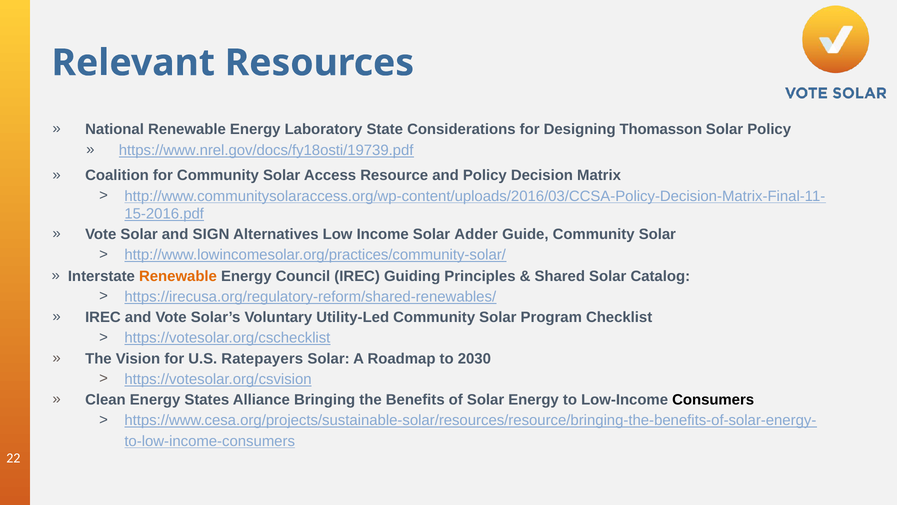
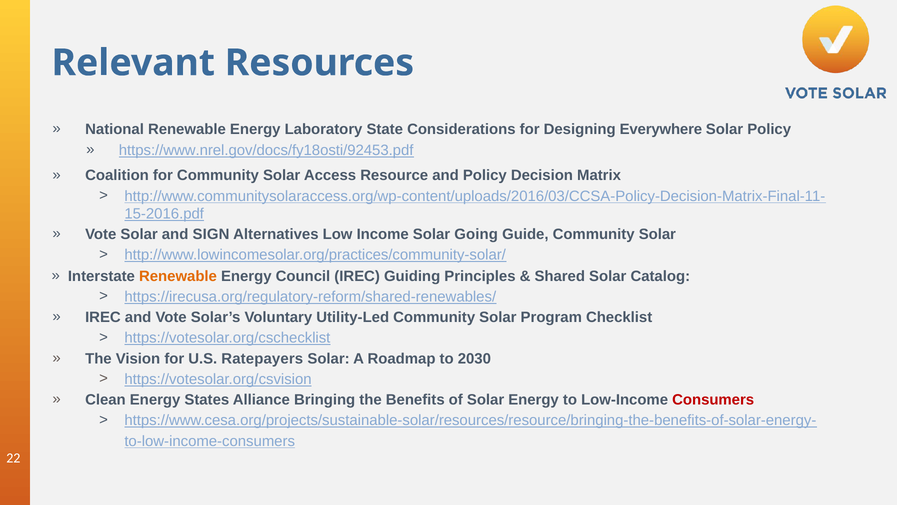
Thomasson: Thomasson -> Everywhere
https://www.nrel.gov/docs/fy18osti/19739.pdf: https://www.nrel.gov/docs/fy18osti/19739.pdf -> https://www.nrel.gov/docs/fy18osti/92453.pdf
Adder: Adder -> Going
Consumers colour: black -> red
